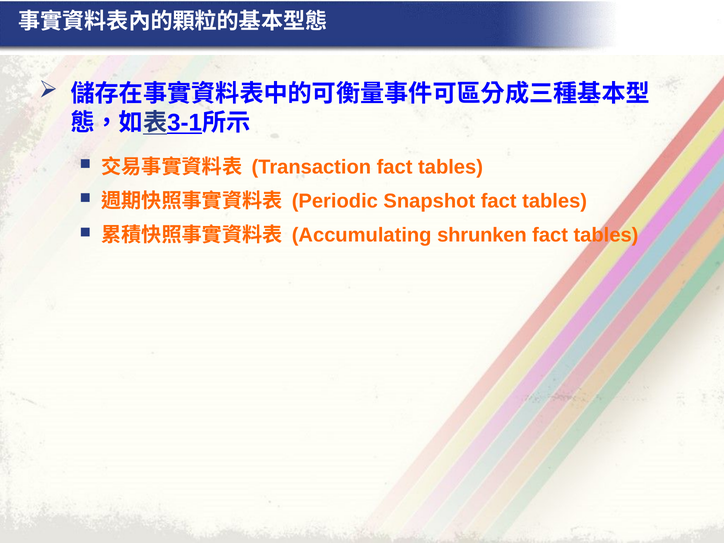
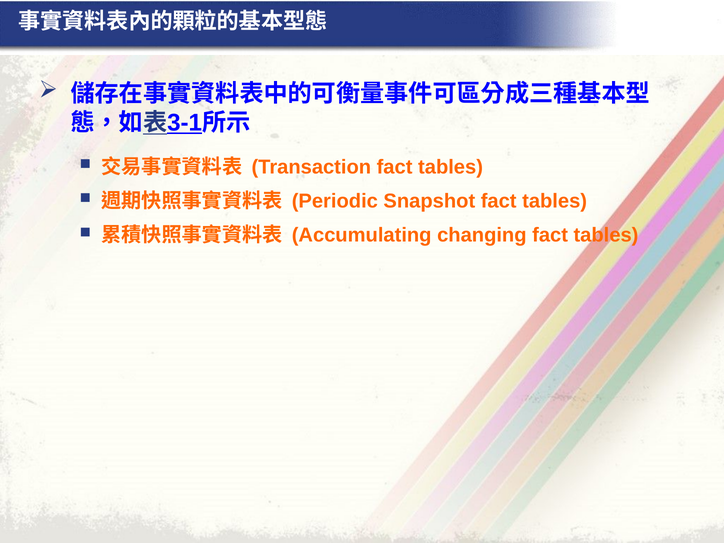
shrunken: shrunken -> changing
